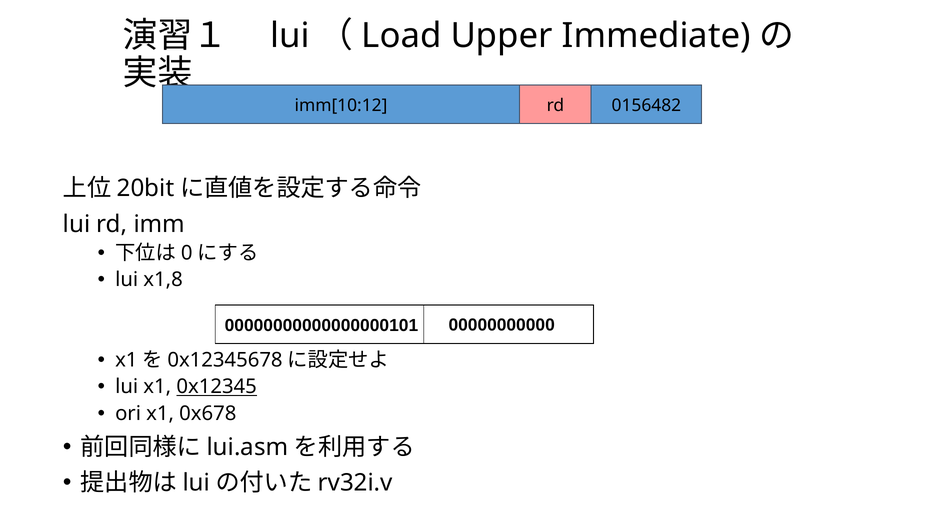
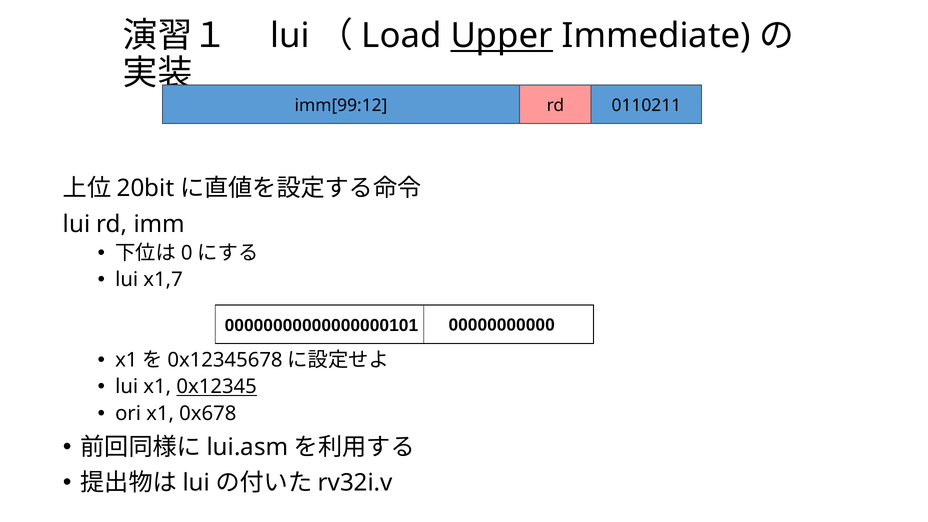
Upper underline: none -> present
imm[10:12: imm[10:12 -> imm[99:12
0156482: 0156482 -> 0110211
x1,8: x1,8 -> x1,7
